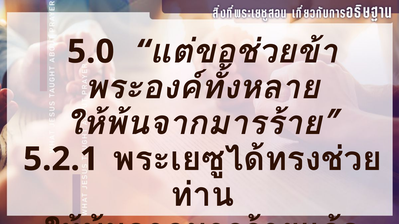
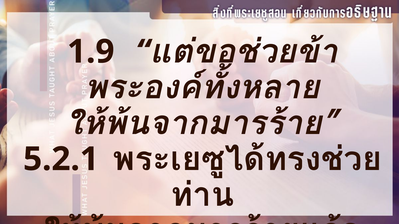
5.0: 5.0 -> 1.9
